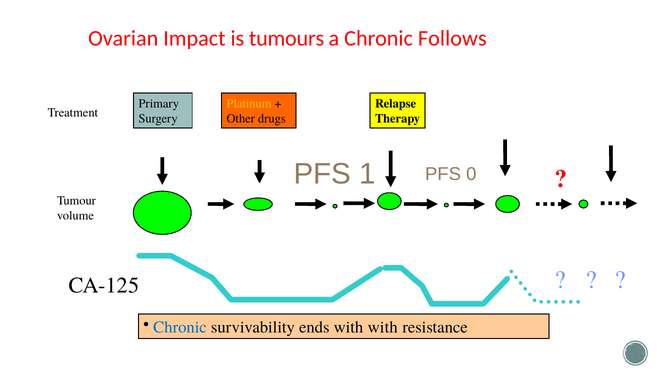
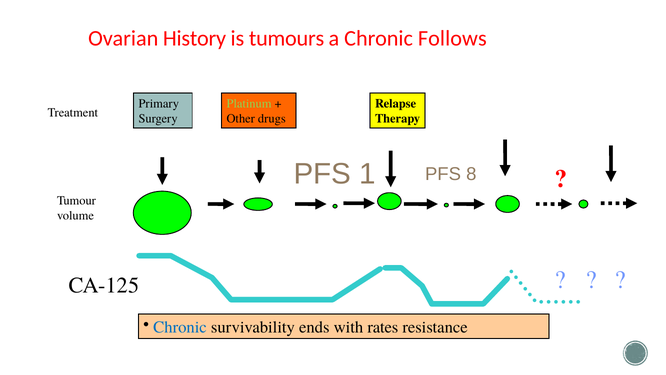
Impact: Impact -> History
Platinum colour: yellow -> light green
0: 0 -> 8
with with: with -> rates
